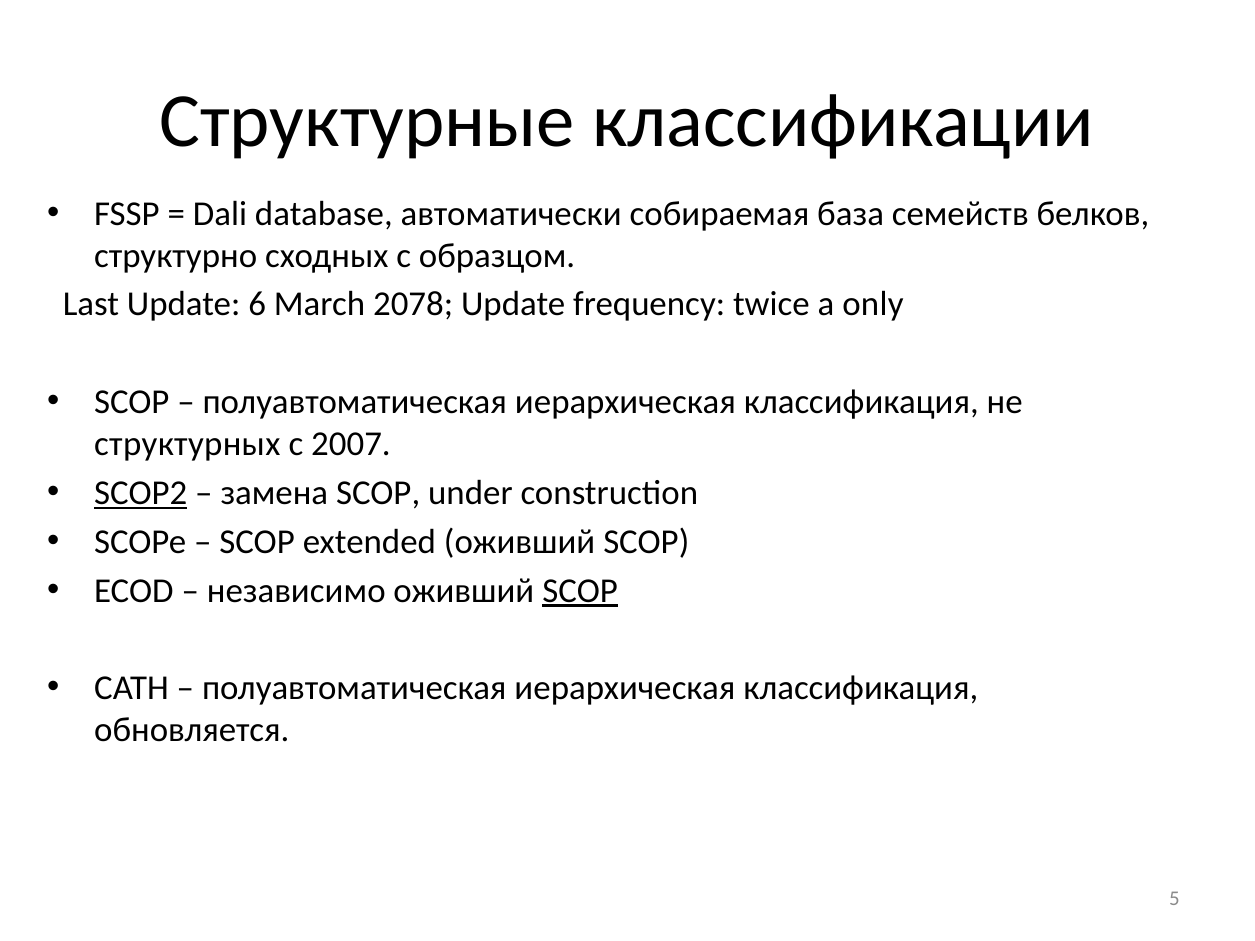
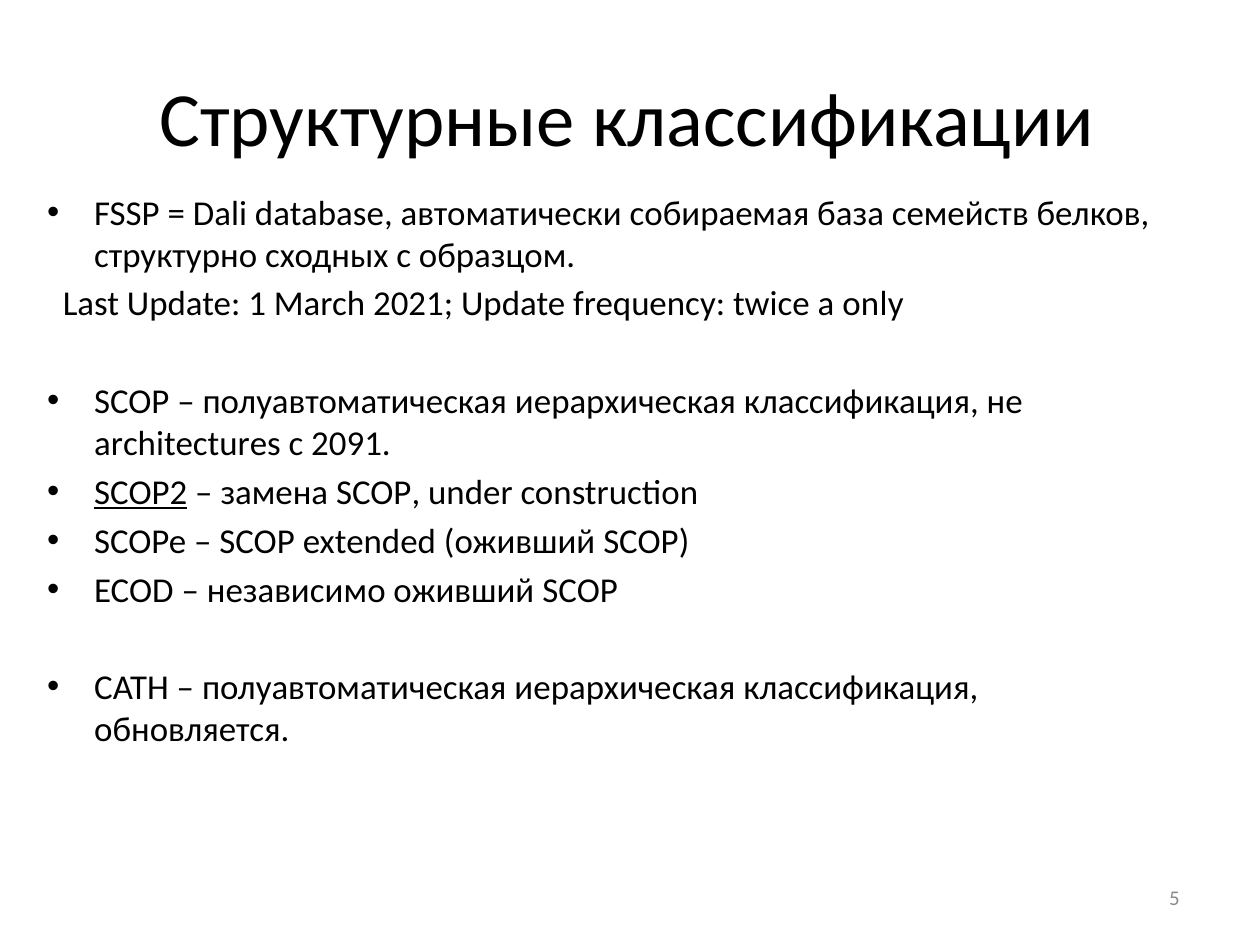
6: 6 -> 1
2078: 2078 -> 2021
структурных: структурных -> architectures
2007: 2007 -> 2091
SCOP at (580, 591) underline: present -> none
